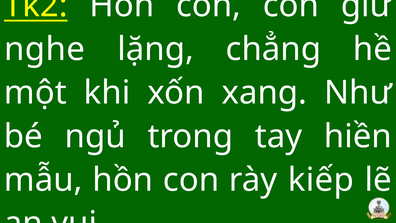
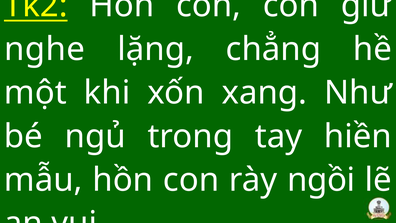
kiếp: kiếp -> ngồi
